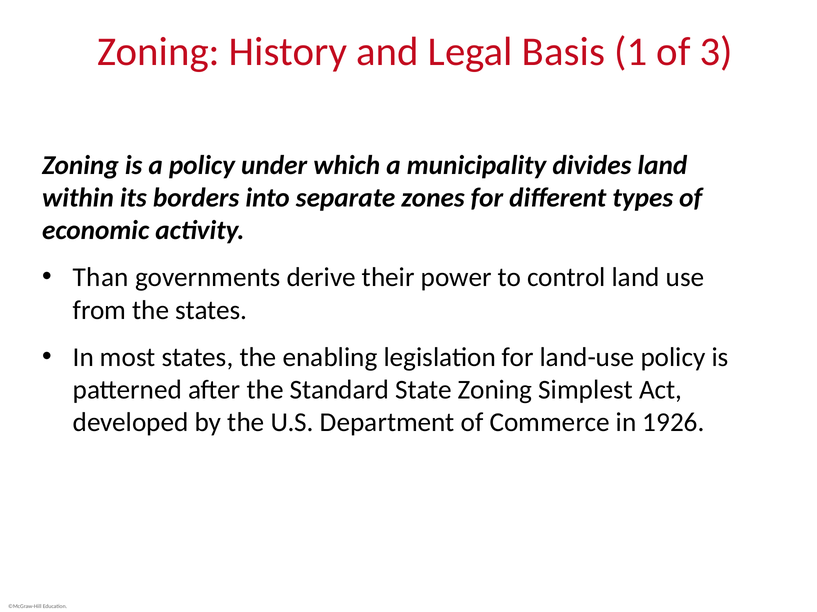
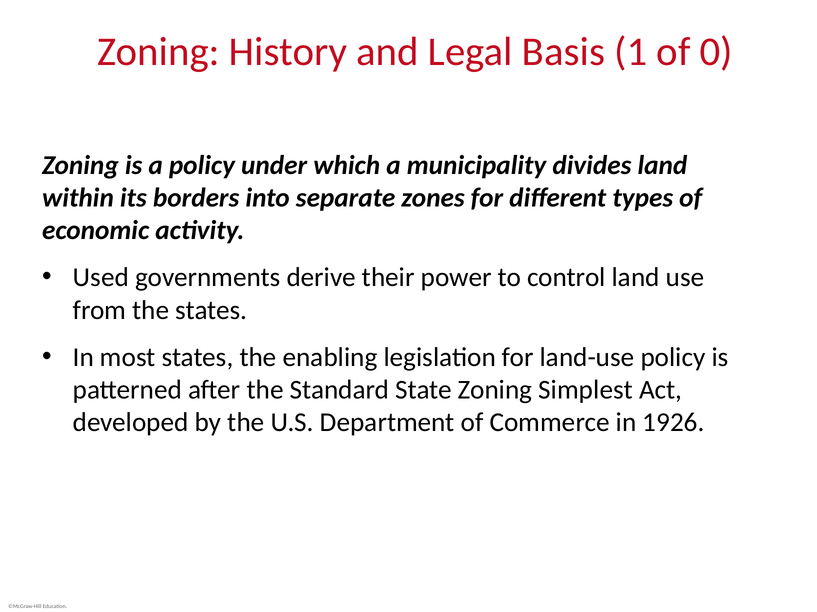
3: 3 -> 0
Than: Than -> Used
